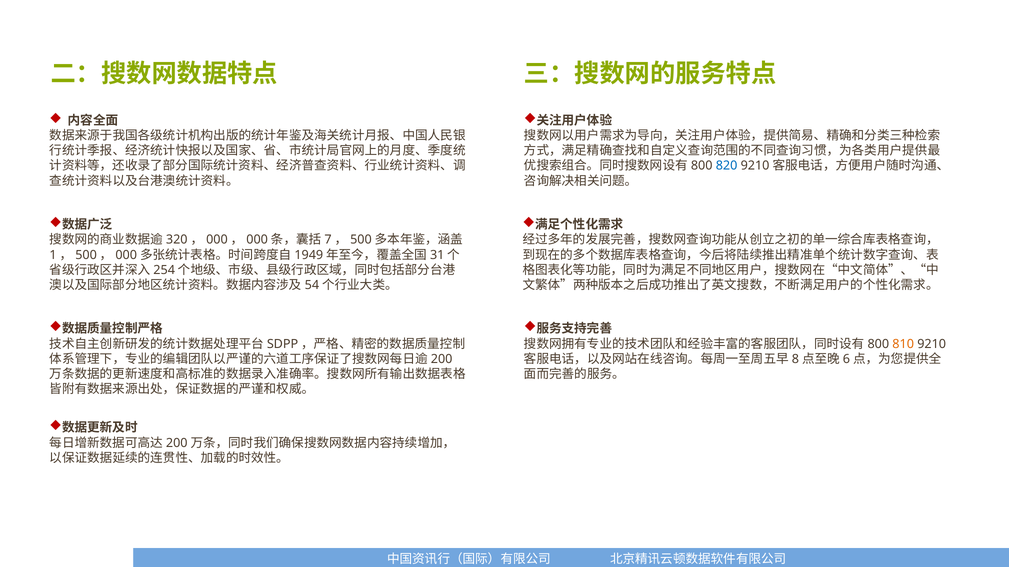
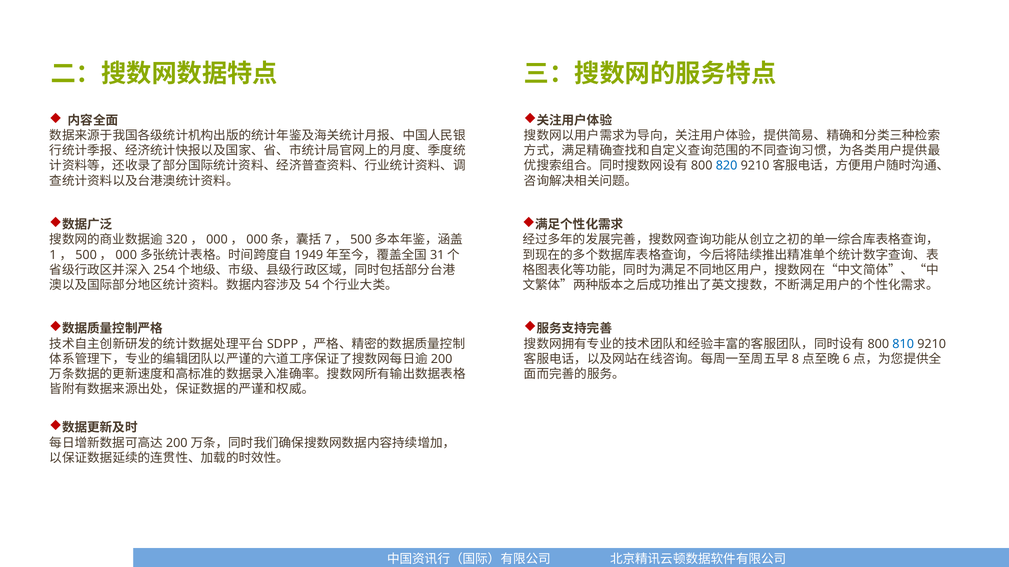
810 colour: orange -> blue
